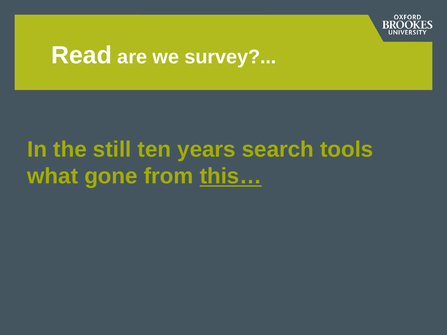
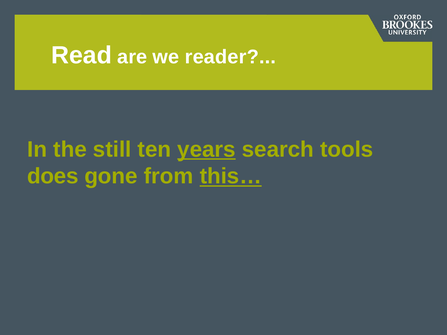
survey: survey -> reader
years underline: none -> present
what: what -> does
